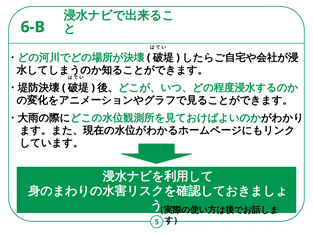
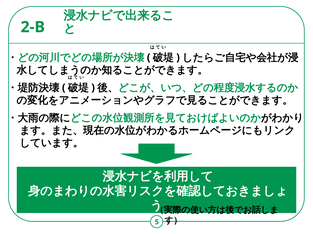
6-B: 6-B -> 2-B
